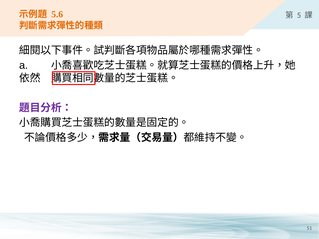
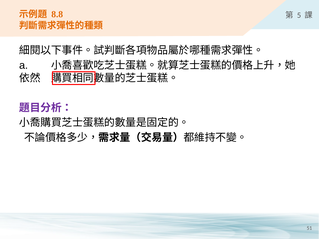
5.6: 5.6 -> 8.8
